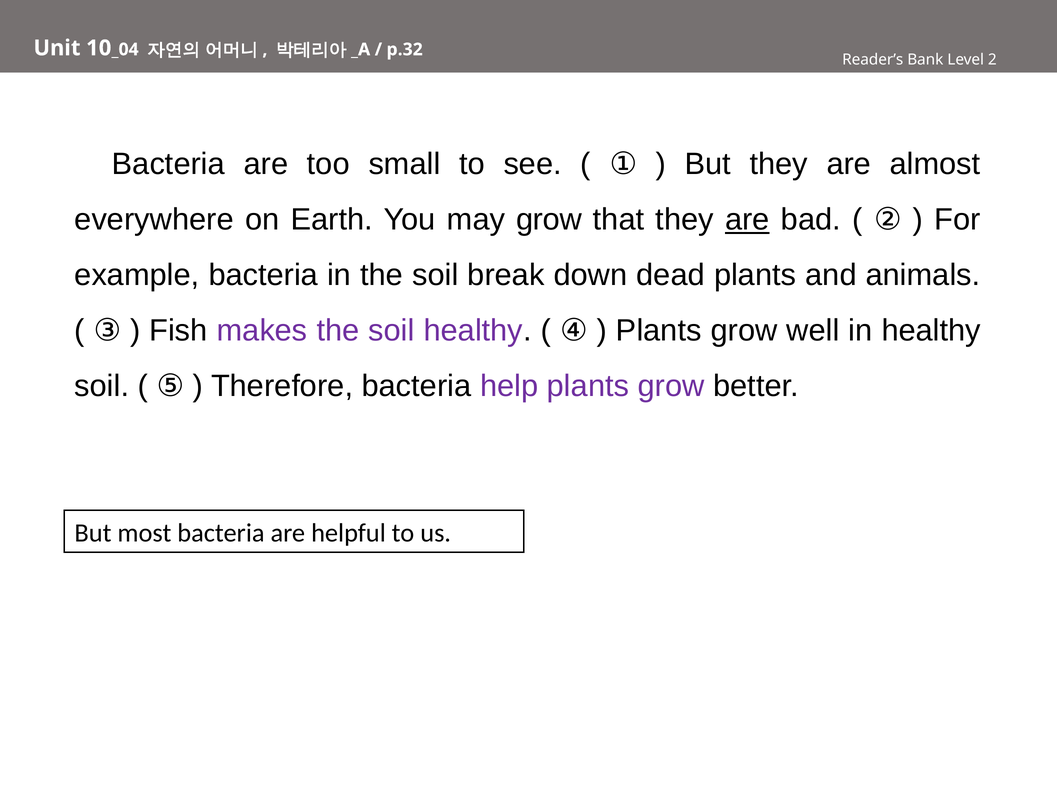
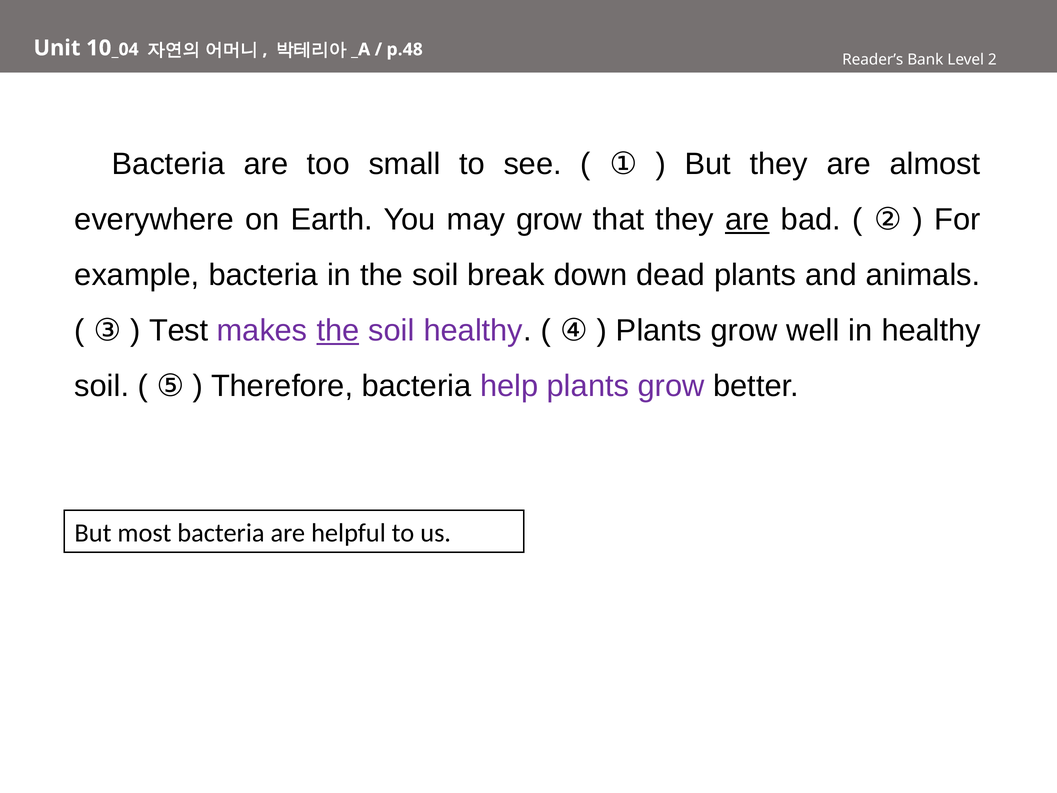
p.32: p.32 -> p.48
Fish: Fish -> Test
the at (338, 331) underline: none -> present
